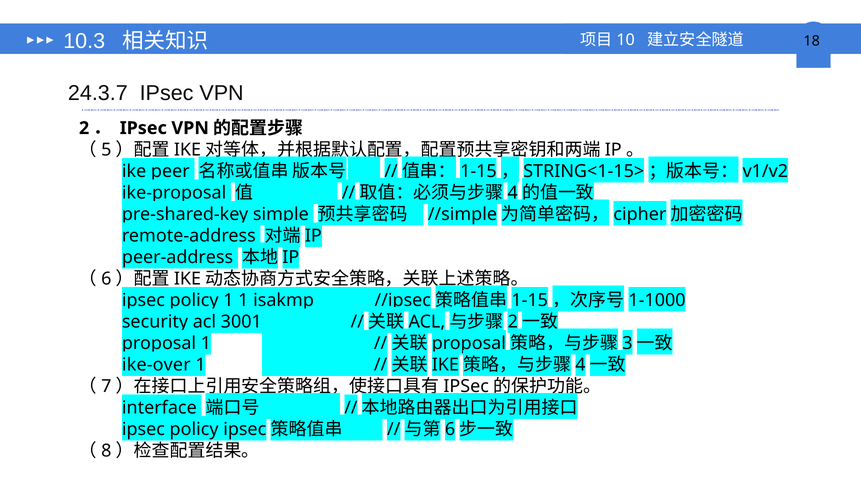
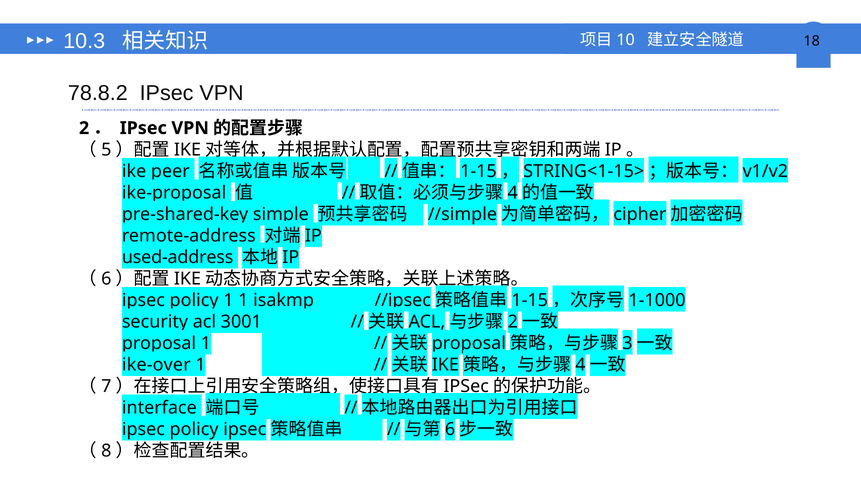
24.3.7: 24.3.7 -> 78.8.2
peer-address: peer-address -> used-address
